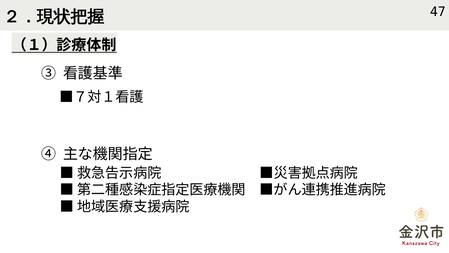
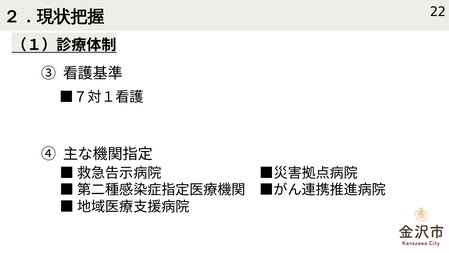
47: 47 -> 22
